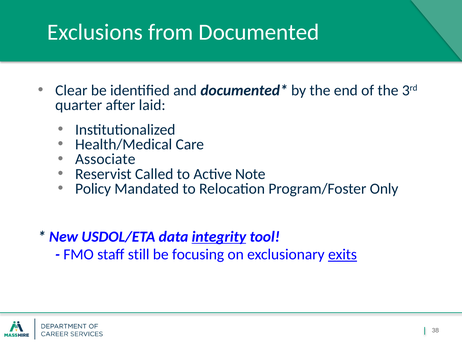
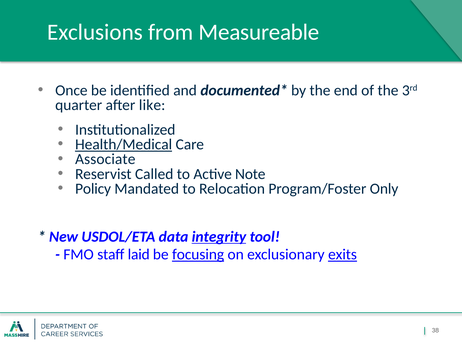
Documented: Documented -> Measureable
Clear: Clear -> Once
laid: laid -> like
Health/Medical underline: none -> present
still: still -> laid
focusing underline: none -> present
